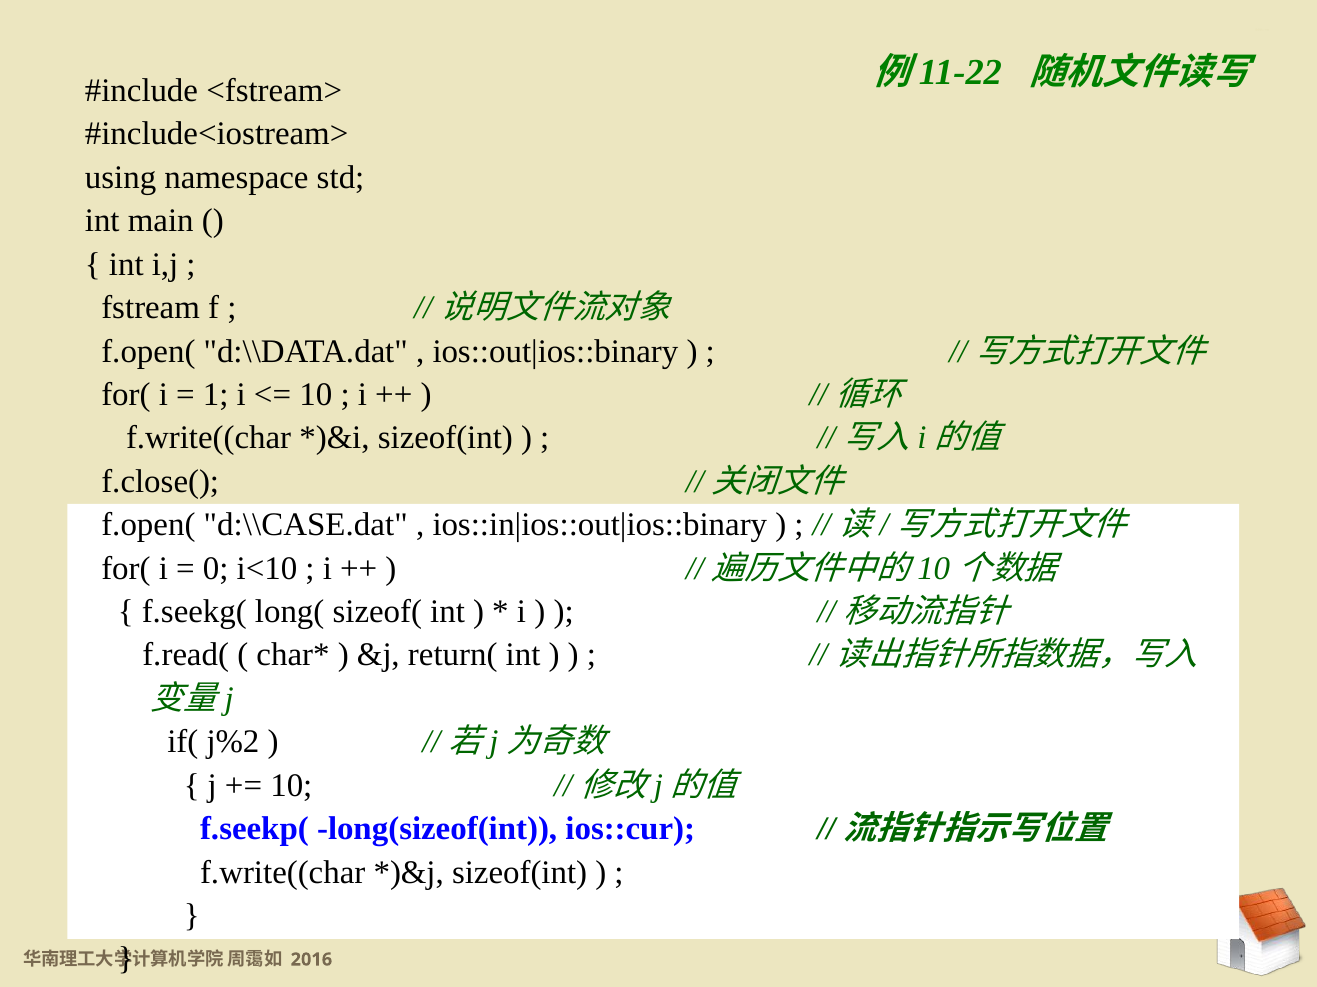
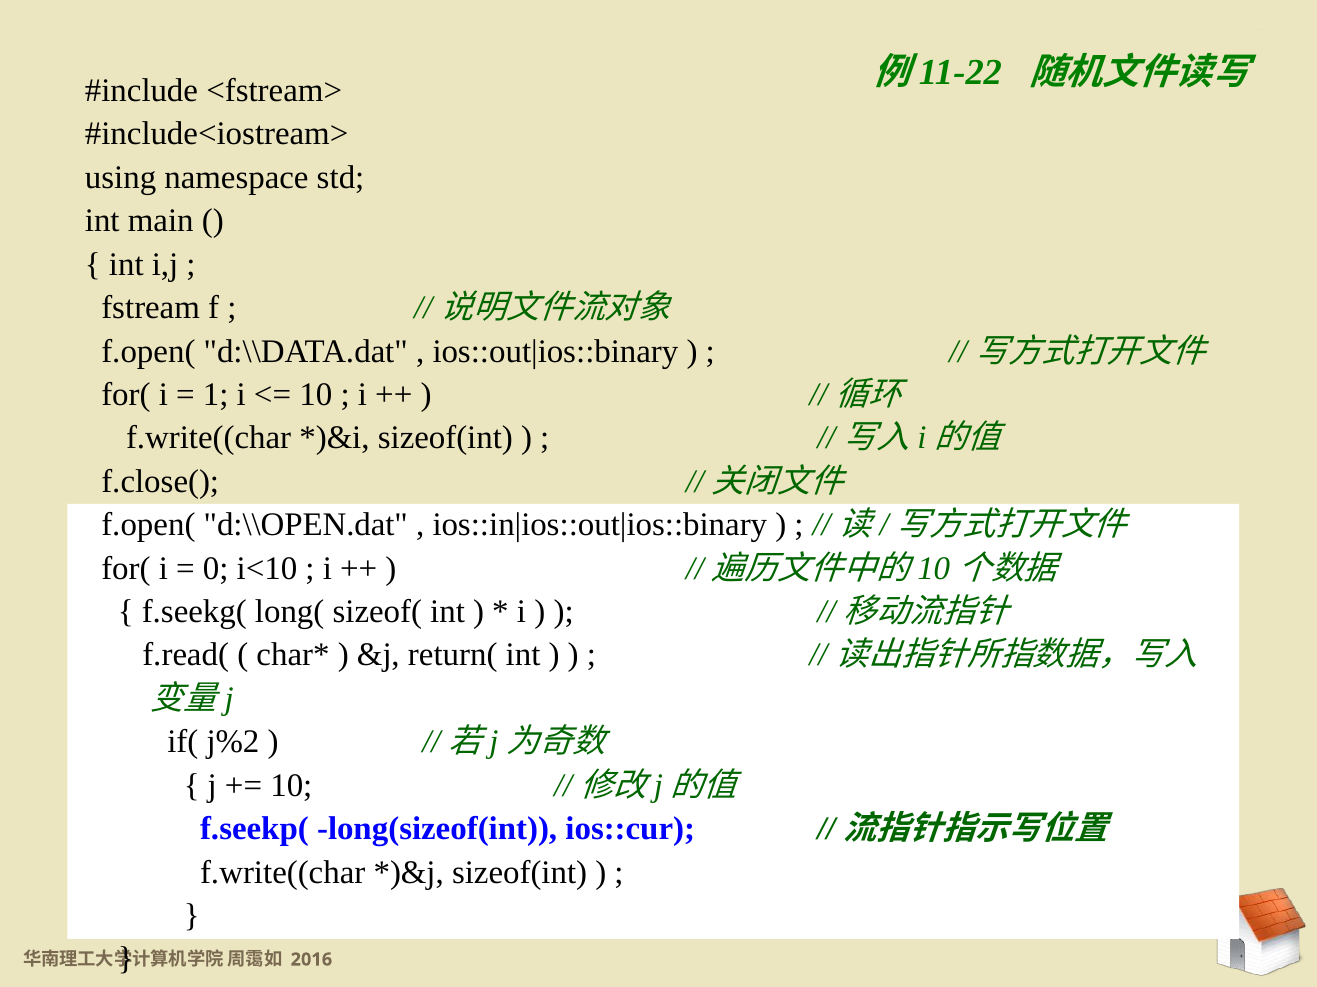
d:\\CASE.dat: d:\\CASE.dat -> d:\\OPEN.dat
